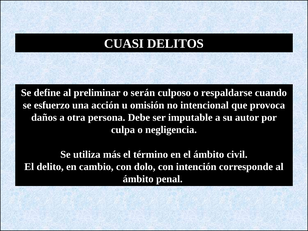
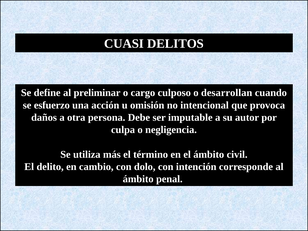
serán: serán -> cargo
respaldarse: respaldarse -> desarrollan
